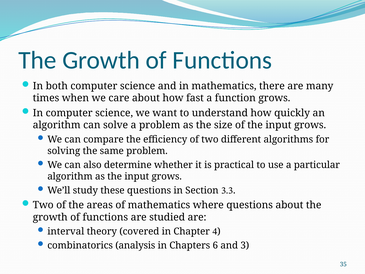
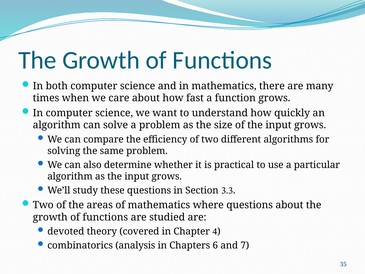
interval: interval -> devoted
3: 3 -> 7
